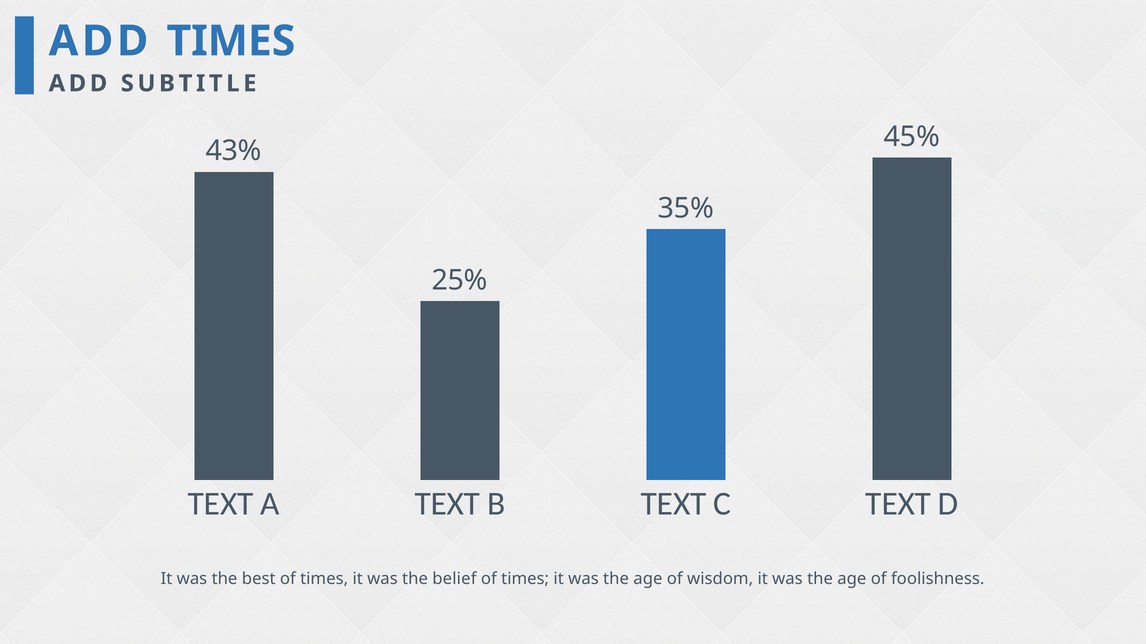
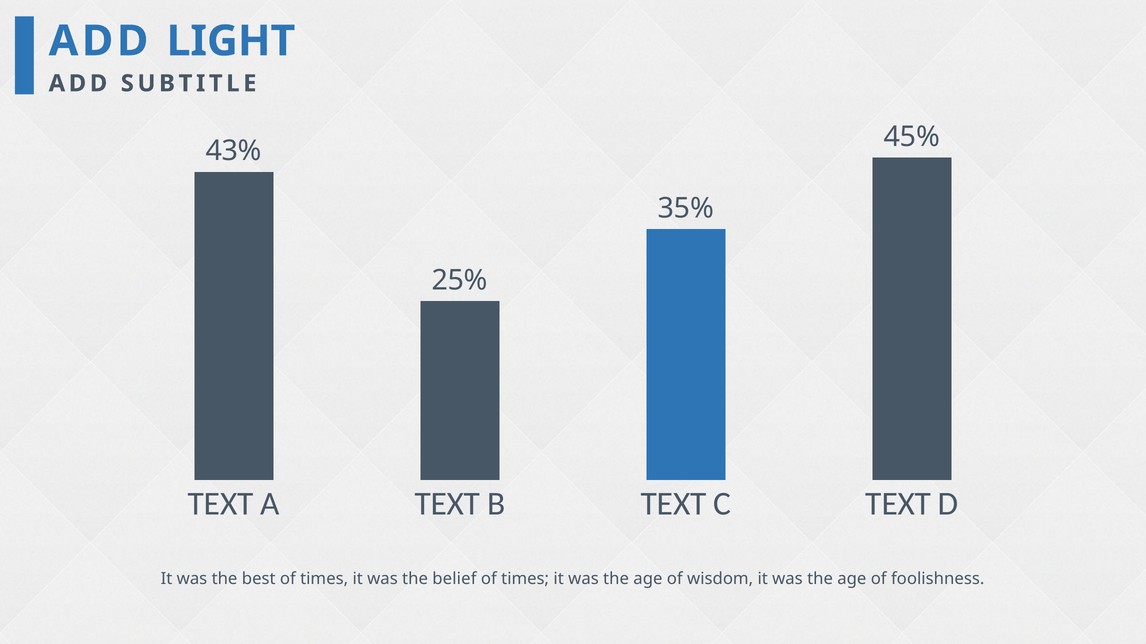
ADD TIMES: TIMES -> LIGHT
